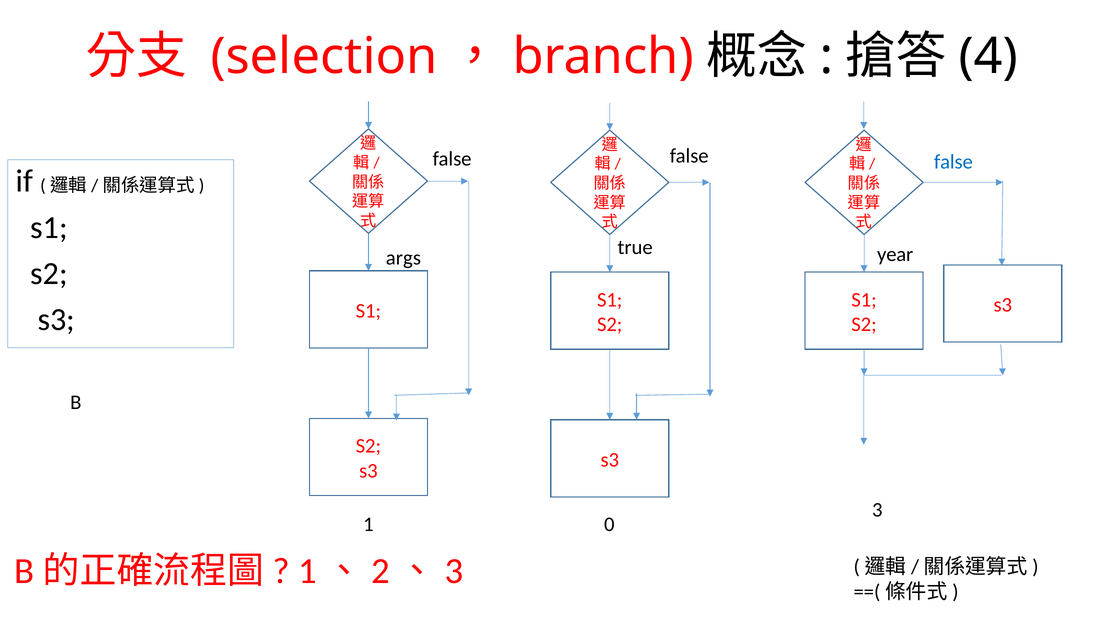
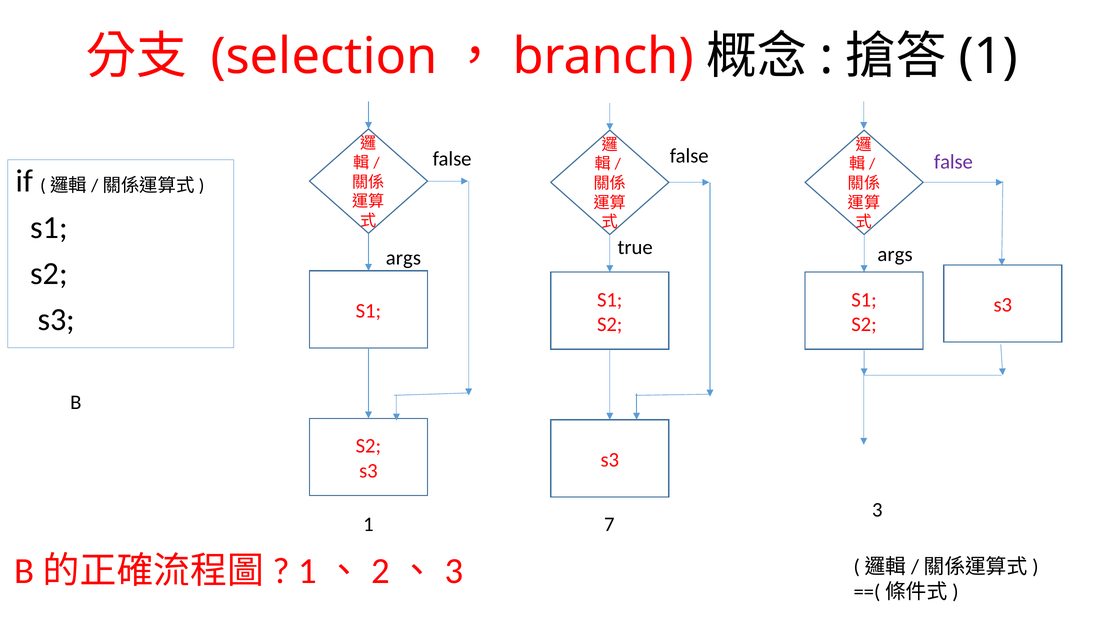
4 at (988, 57): 4 -> 1
false at (953, 162) colour: blue -> purple
true year: year -> args
0: 0 -> 7
